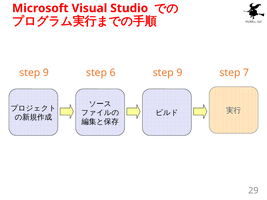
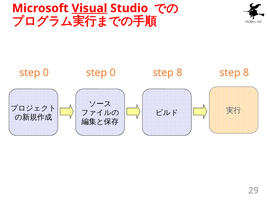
Visual underline: none -> present
9 at (46, 73): 9 -> 0
6 at (113, 73): 6 -> 0
9 at (179, 73): 9 -> 8
7 at (246, 73): 7 -> 8
